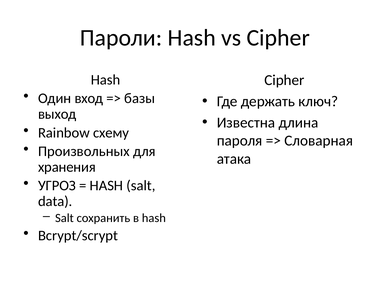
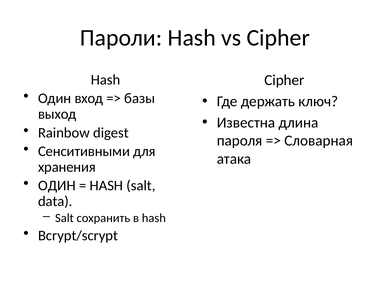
схему: схему -> digest
Произвольных: Произвольных -> Сенситивными
УГРОЗ at (57, 186): УГРОЗ -> ОДИН
